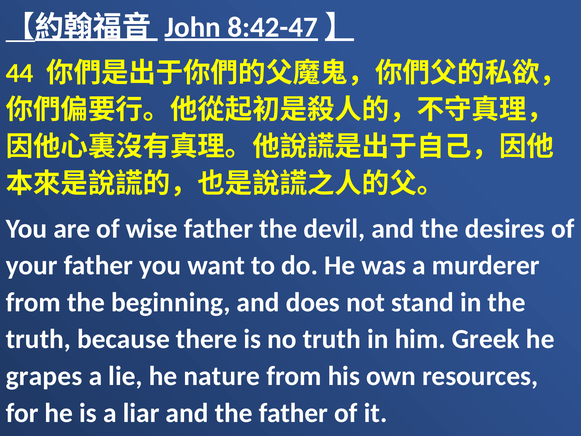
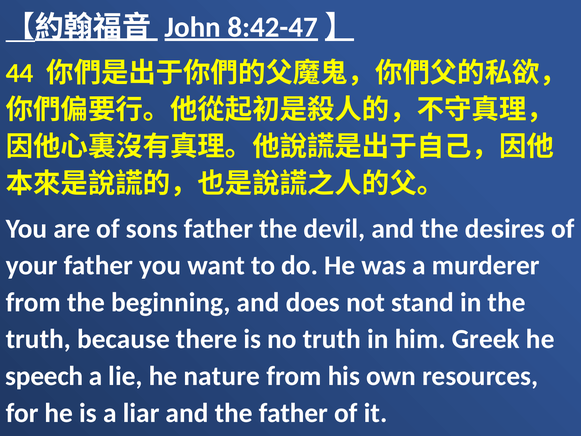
wise: wise -> sons
grapes: grapes -> speech
